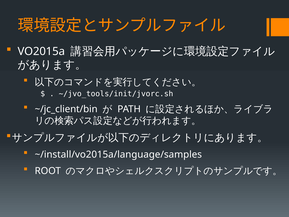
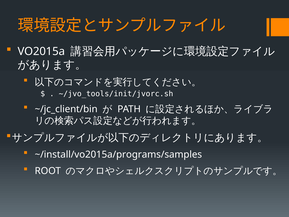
~/install/vo2015a/language/samples: ~/install/vo2015a/language/samples -> ~/install/vo2015a/programs/samples
